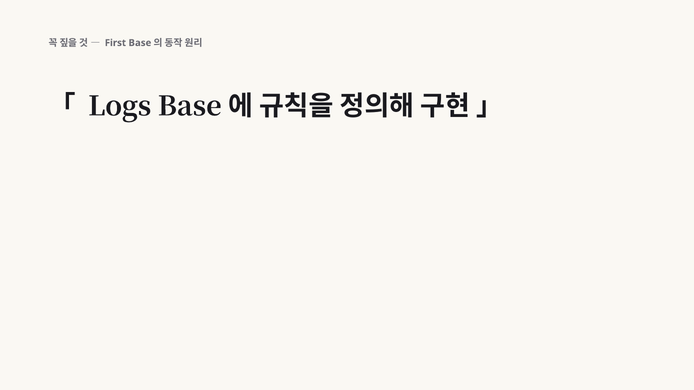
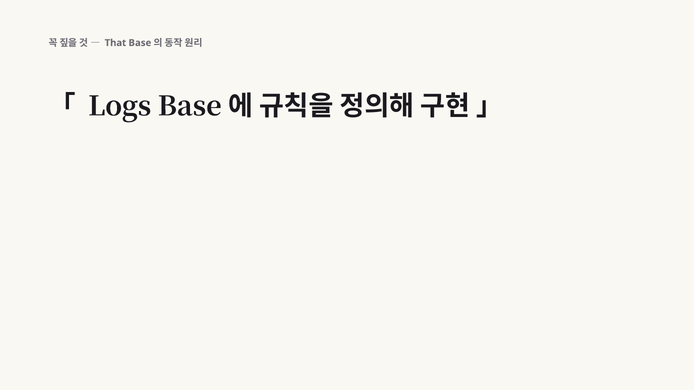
First: First -> That
